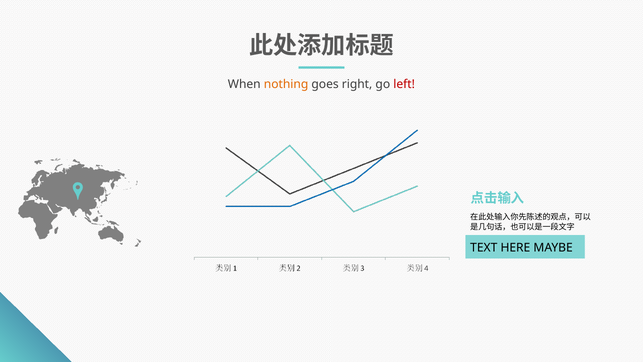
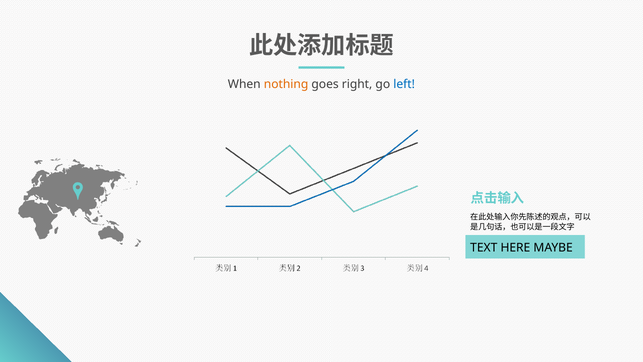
left colour: red -> blue
